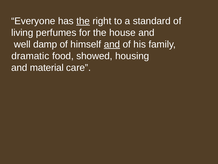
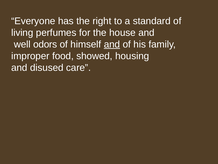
the at (83, 21) underline: present -> none
damp: damp -> odors
dramatic: dramatic -> improper
material: material -> disused
